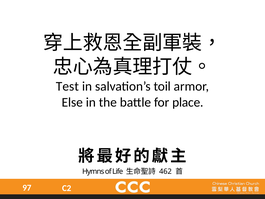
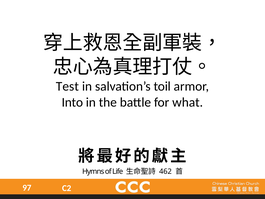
Else: Else -> Into
place: place -> what
